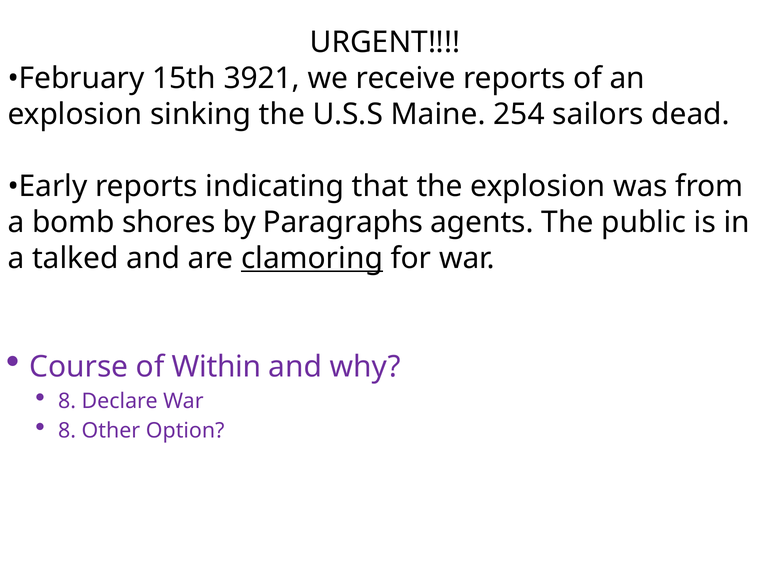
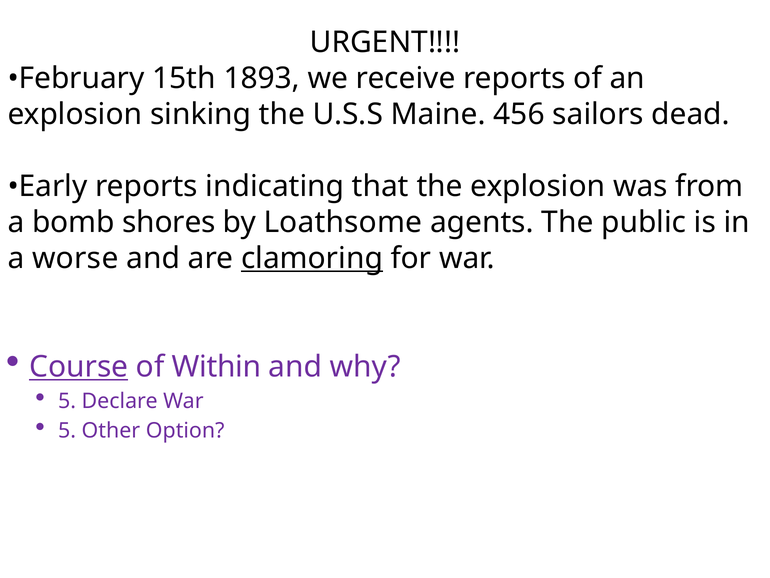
3921: 3921 -> 1893
254: 254 -> 456
Paragraphs: Paragraphs -> Loathsome
talked: talked -> worse
Course underline: none -> present
8 at (67, 401): 8 -> 5
8 at (67, 430): 8 -> 5
